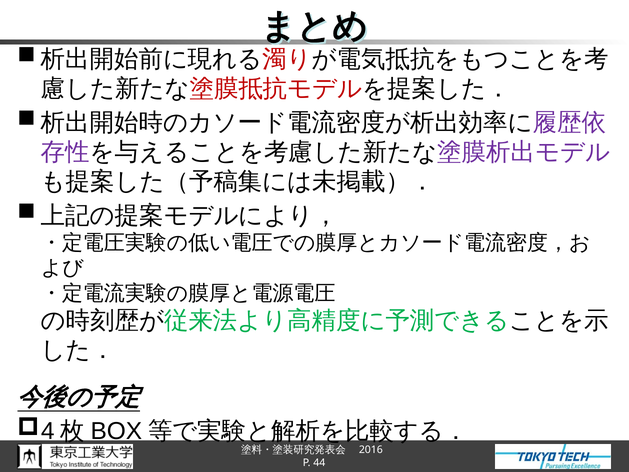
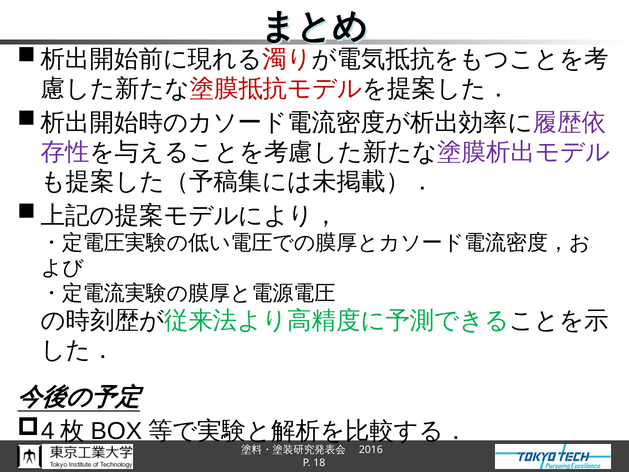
44: 44 -> 18
